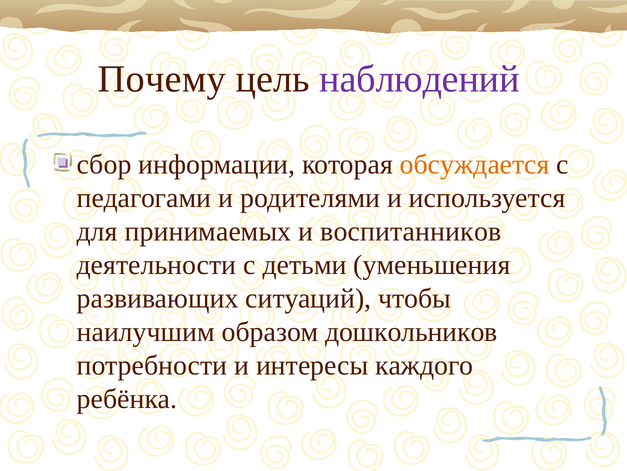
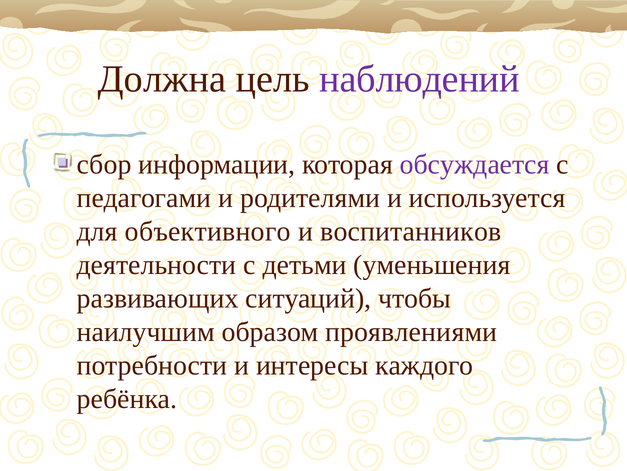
Почему: Почему -> Должна
обсуждается colour: orange -> purple
принимаемых: принимаемых -> объективного
дошкольников: дошкольников -> проявлениями
